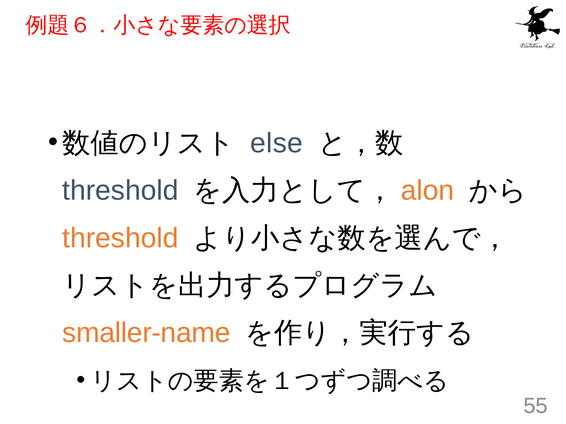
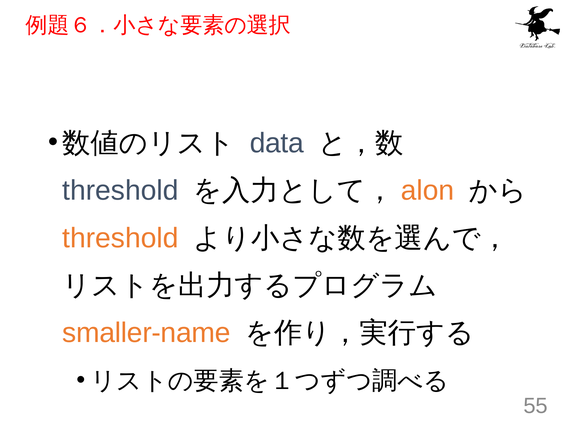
else: else -> data
